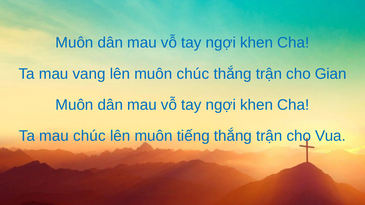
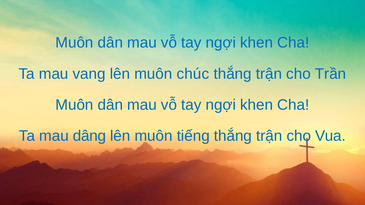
Gian: Gian -> Trần
mau chúc: chúc -> dâng
